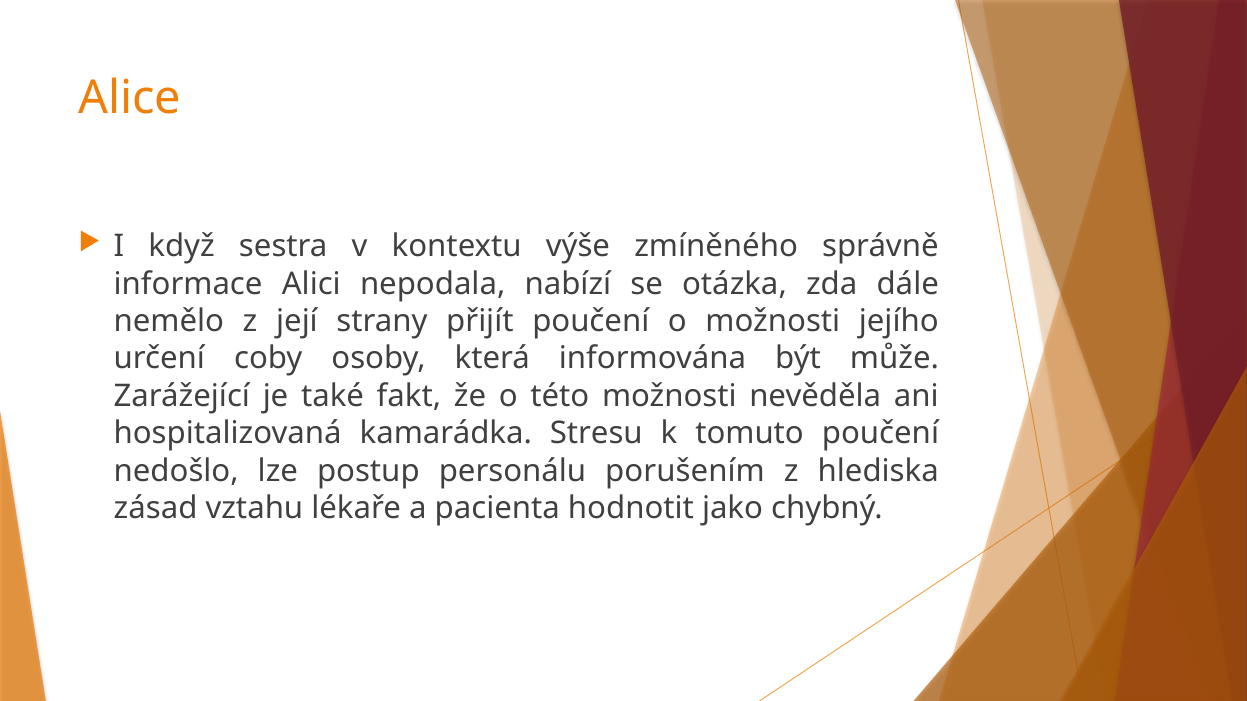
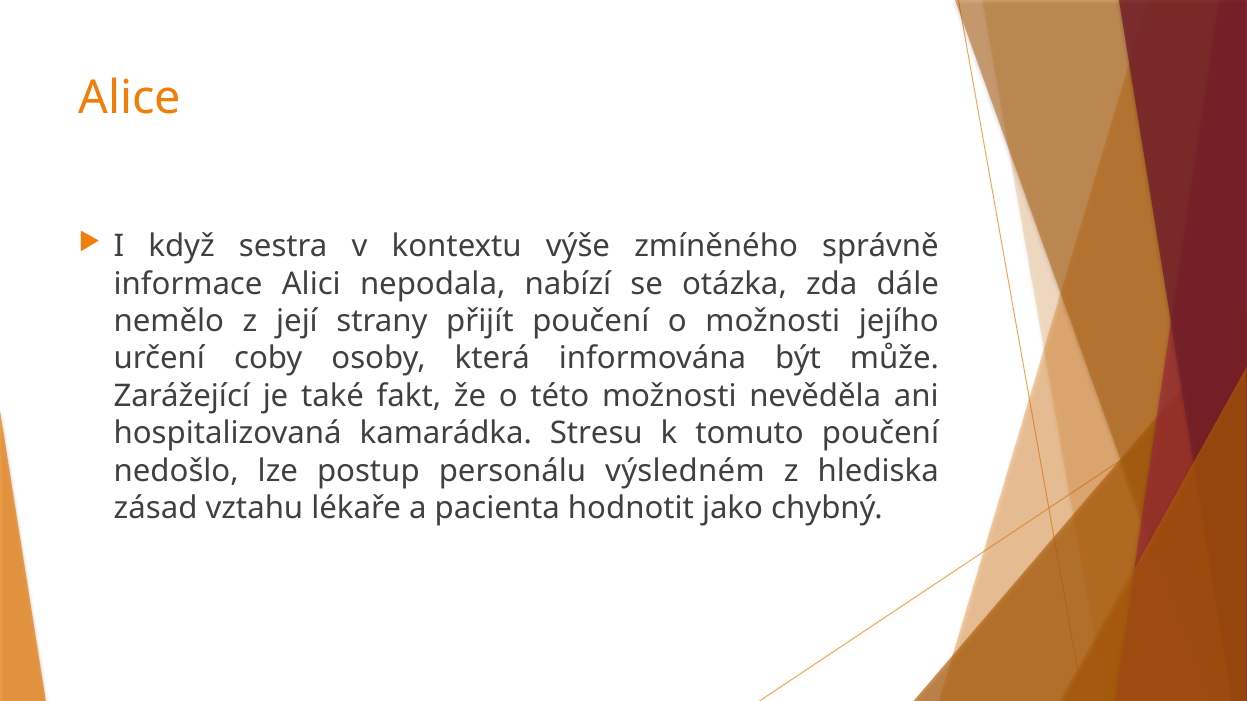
porušením: porušením -> výsledném
